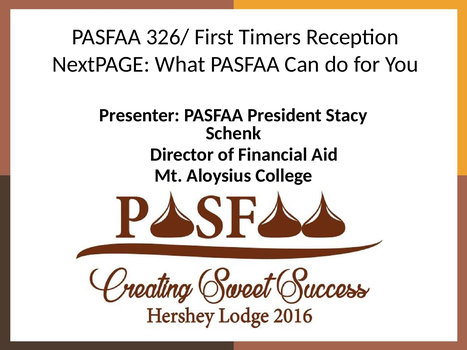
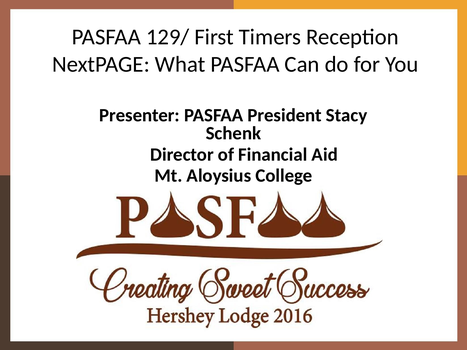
326/: 326/ -> 129/
